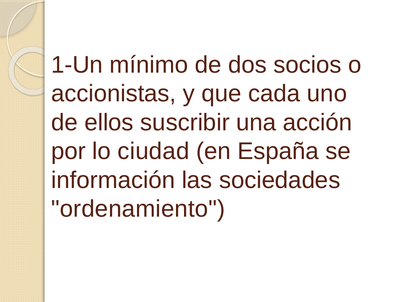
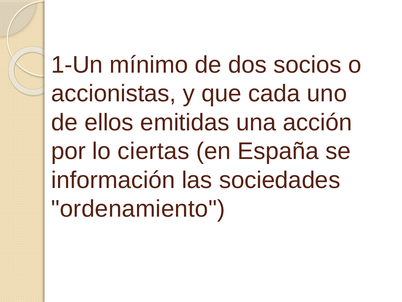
suscribir: suscribir -> emitidas
ciudad: ciudad -> ciertas
